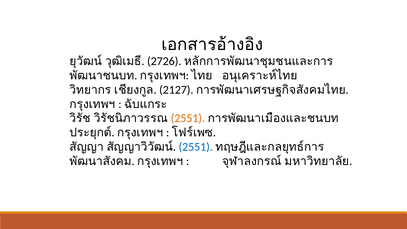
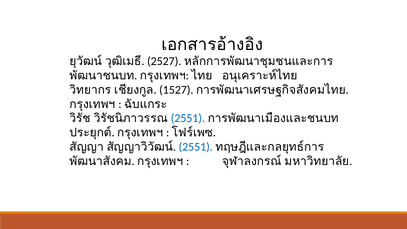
2726: 2726 -> 2527
2127: 2127 -> 1527
2551 at (188, 118) colour: orange -> blue
